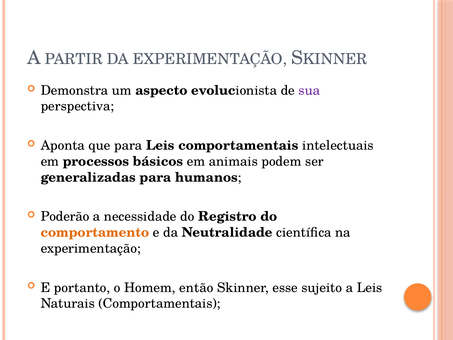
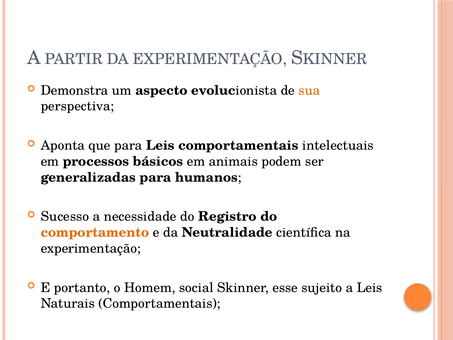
sua colour: purple -> orange
Poderão: Poderão -> Sucesso
então: então -> social
